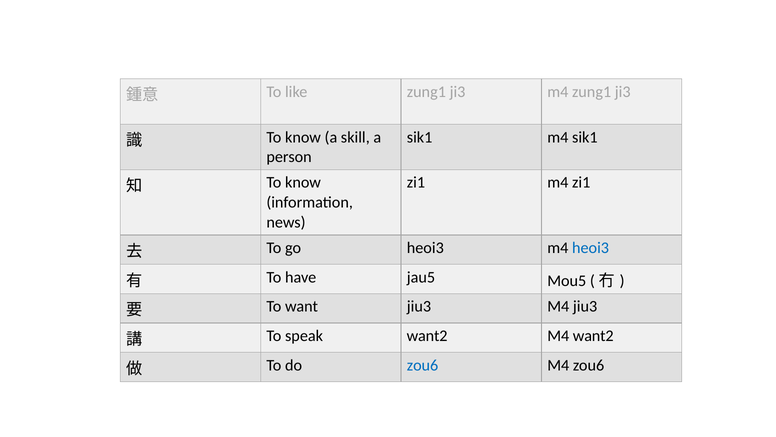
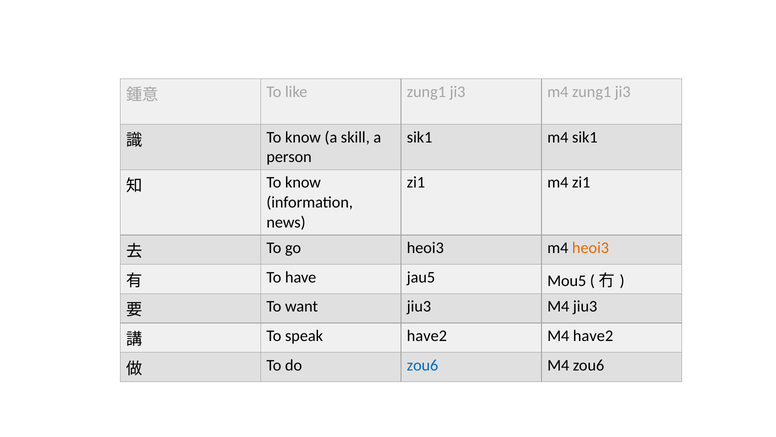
heoi3 at (591, 248) colour: blue -> orange
speak want2: want2 -> have2
M4 want2: want2 -> have2
